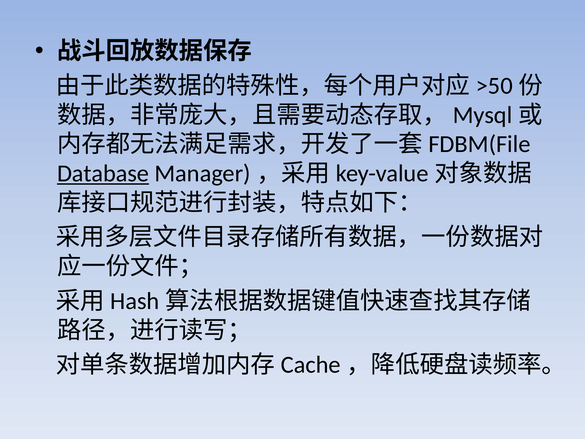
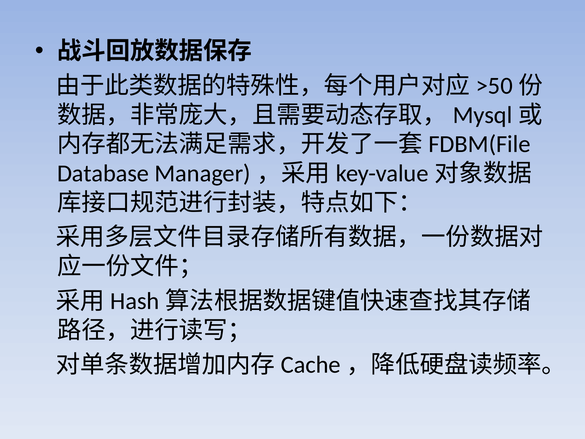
Database underline: present -> none
